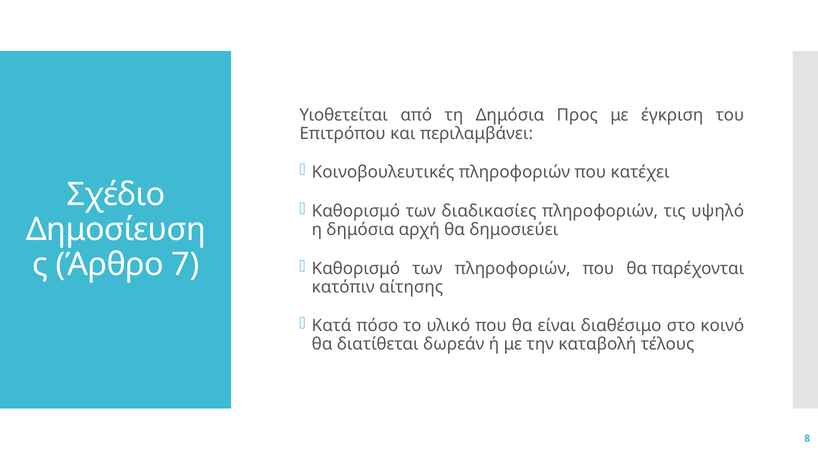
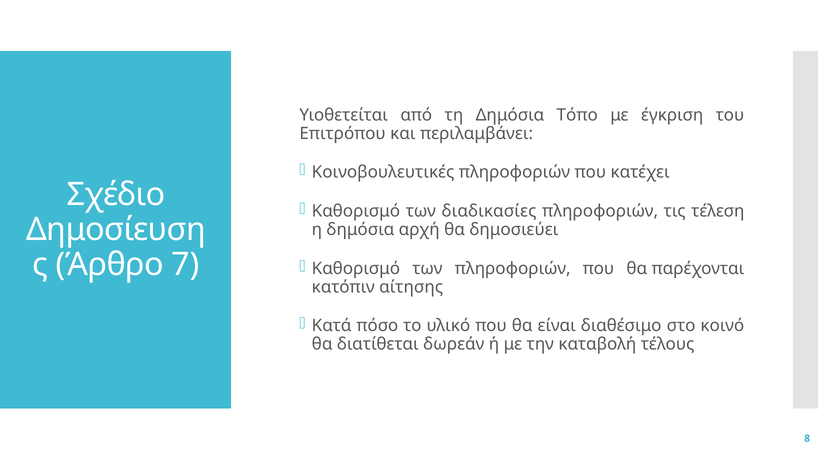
Προς: Προς -> Τόπο
υψηλό: υψηλό -> τέλεση
